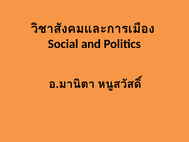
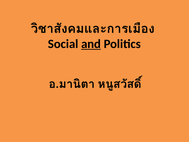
and underline: none -> present
